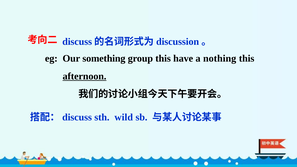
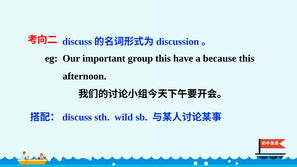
something: something -> important
nothing: nothing -> because
afternoon underline: present -> none
